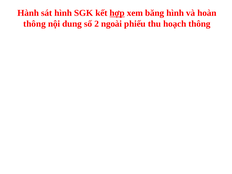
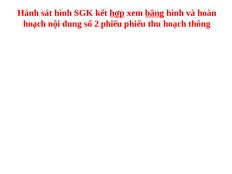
băng underline: none -> present
thông at (35, 24): thông -> hoạch
2 ngoài: ngoài -> phiếu
